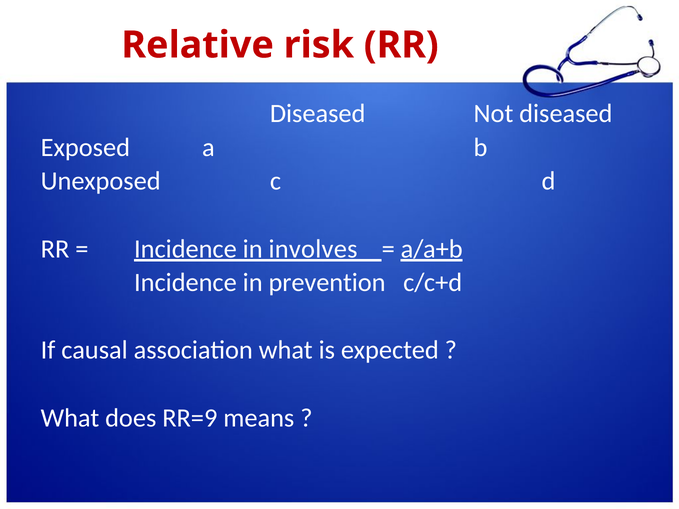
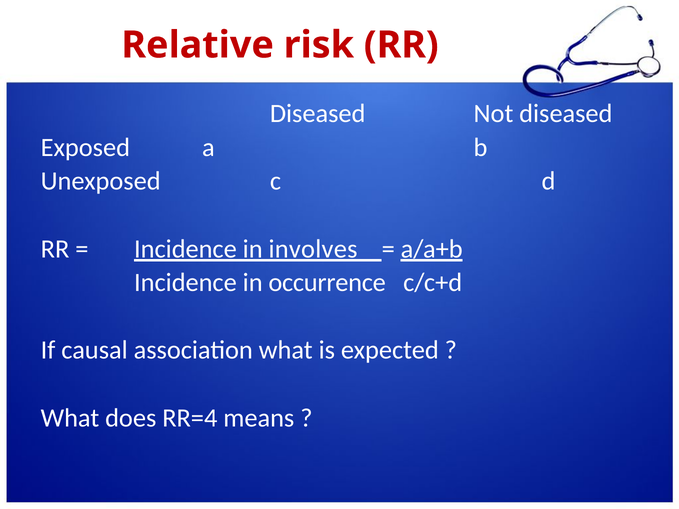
prevention: prevention -> occurrence
RR=9: RR=9 -> RR=4
